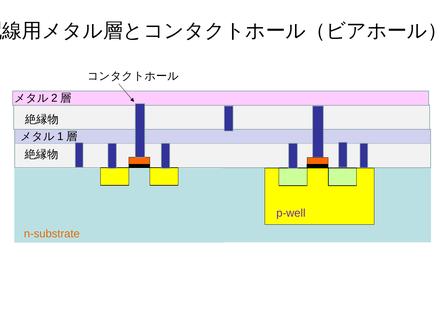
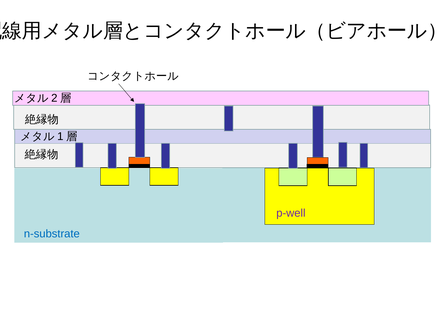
n-substrate colour: orange -> blue
